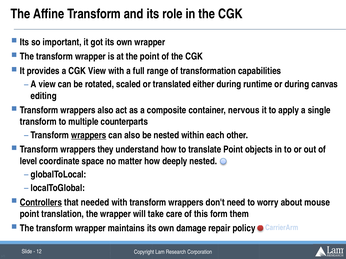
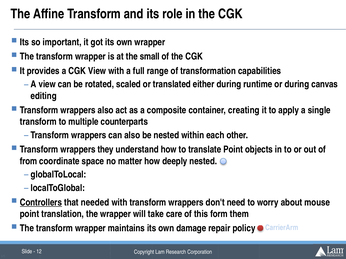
the point: point -> small
nervous: nervous -> creating
wrappers at (89, 135) underline: present -> none
level: level -> from
